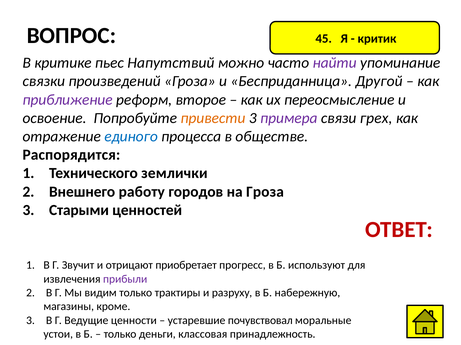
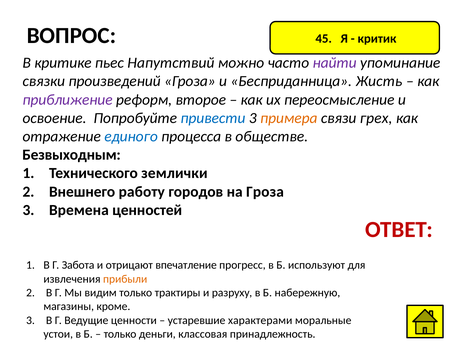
Другой: Другой -> Жисть
привести colour: orange -> blue
примера colour: purple -> orange
Распорядится: Распорядится -> Безвыходным
Старыми: Старыми -> Времена
Звучит: Звучит -> Забота
приобретает: приобретает -> впечатление
прибыли colour: purple -> orange
почувствовал: почувствовал -> характерами
